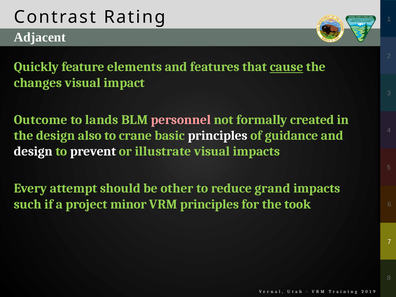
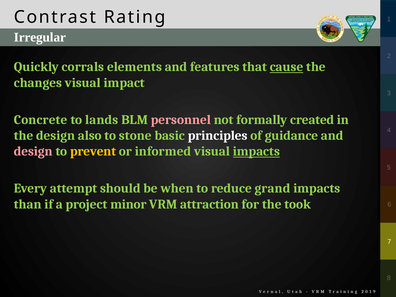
Adjacent: Adjacent -> Irregular
feature: feature -> corrals
Outcome: Outcome -> Concrete
crane: crane -> stone
design at (33, 151) colour: white -> pink
prevent colour: white -> yellow
illustrate: illustrate -> informed
impacts at (256, 151) underline: none -> present
other: other -> when
such: such -> than
VRM principles: principles -> attraction
